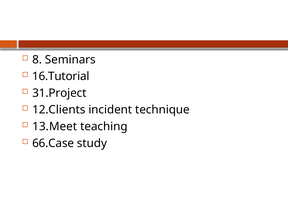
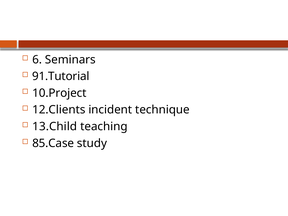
8: 8 -> 6
16.Tutorial: 16.Tutorial -> 91.Tutorial
31.Project: 31.Project -> 10.Project
13.Meet: 13.Meet -> 13.Child
66.Case: 66.Case -> 85.Case
